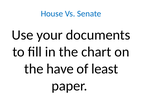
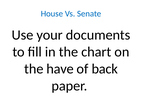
least: least -> back
